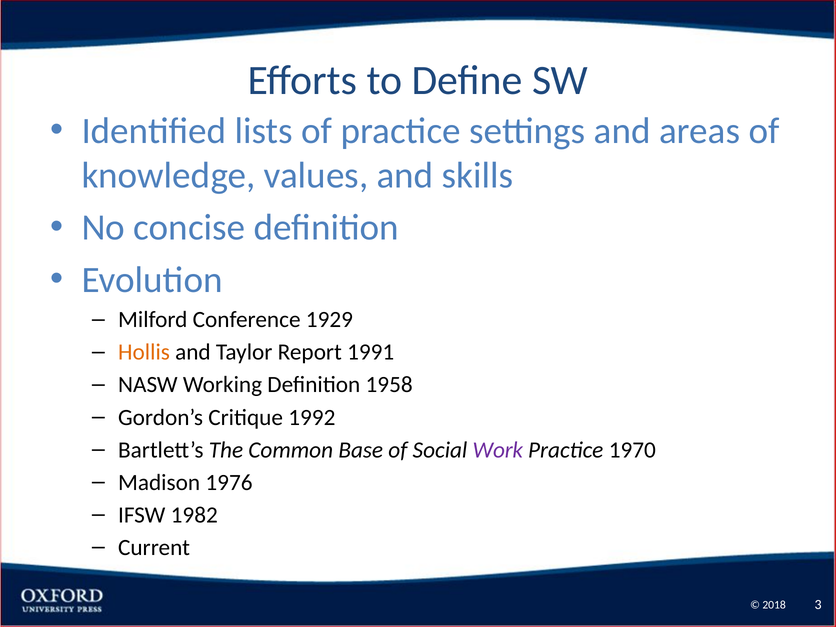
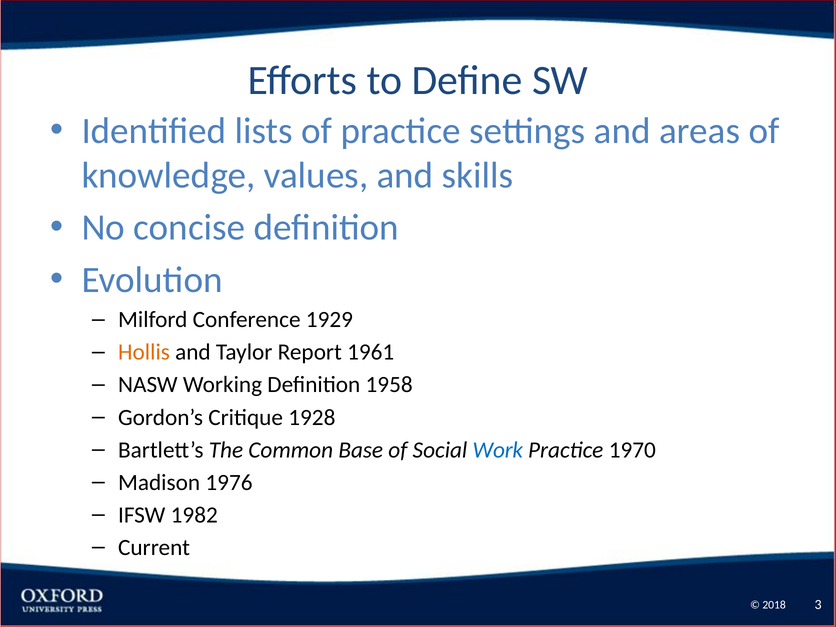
1991: 1991 -> 1961
1992: 1992 -> 1928
Work colour: purple -> blue
